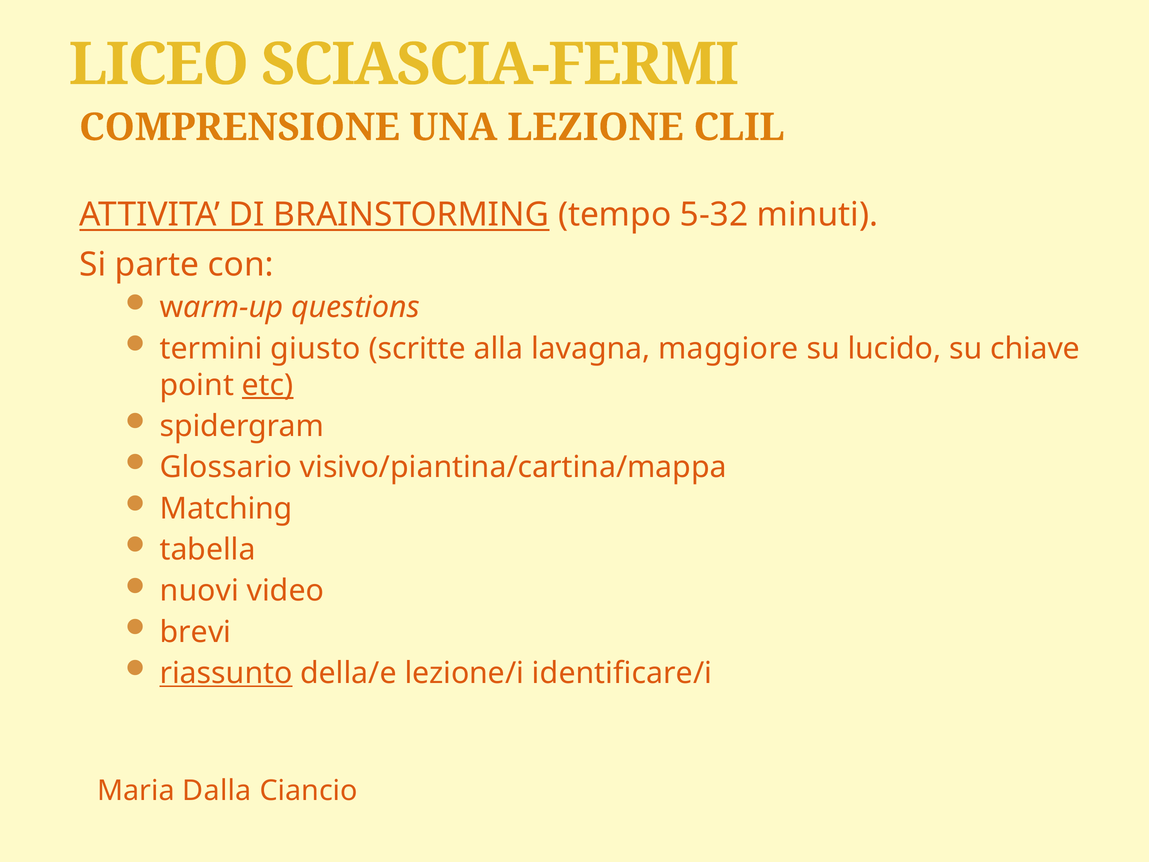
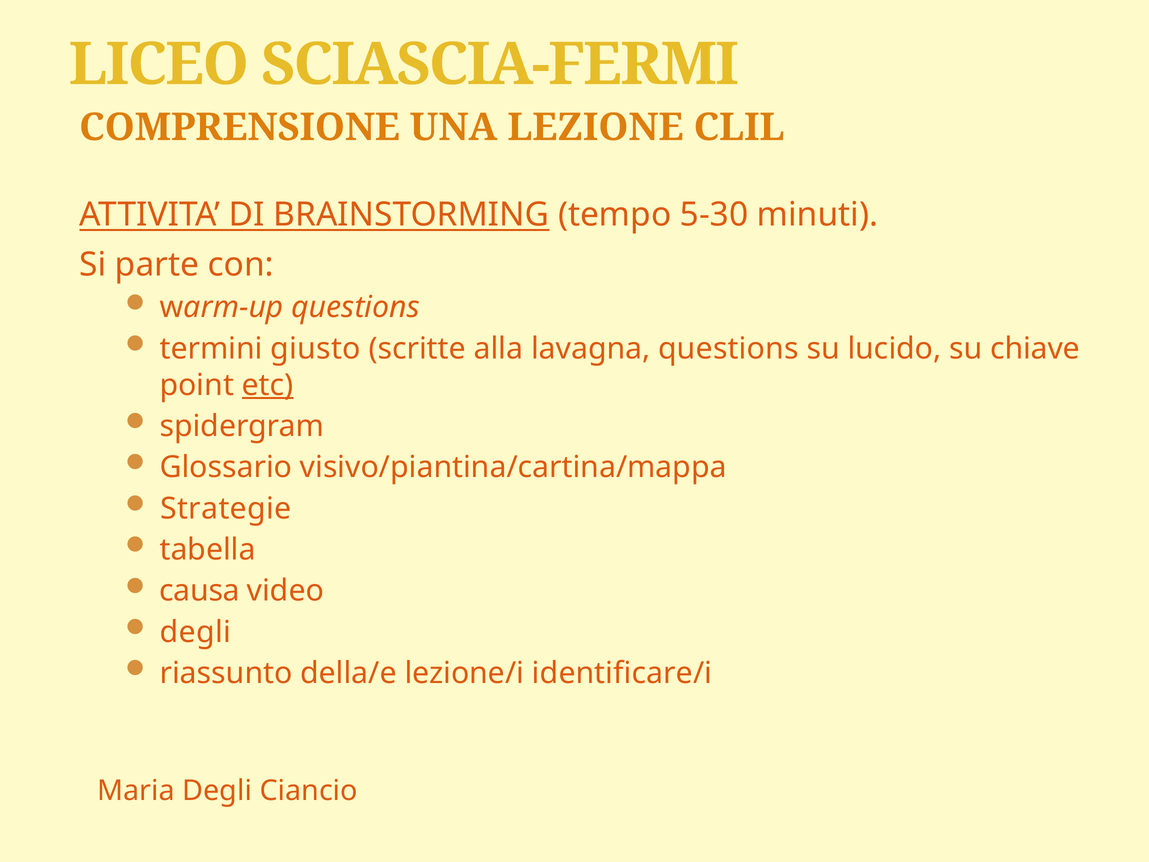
5-32: 5-32 -> 5-30
lavagna maggiore: maggiore -> questions
Matching: Matching -> Strategie
nuovi: nuovi -> causa
brevi at (195, 632): brevi -> degli
riassunto underline: present -> none
Maria Dalla: Dalla -> Degli
